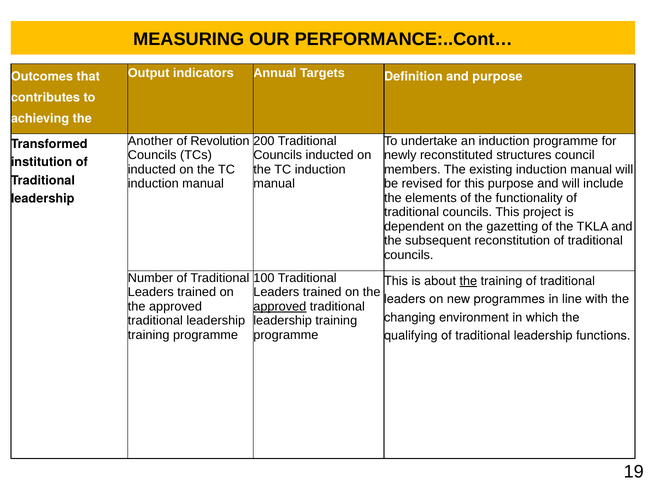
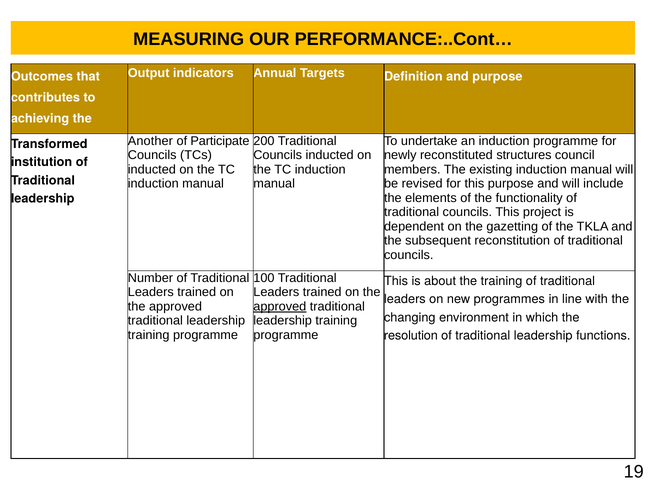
Revolution: Revolution -> Participate
the at (468, 282) underline: present -> none
qualifying: qualifying -> resolution
